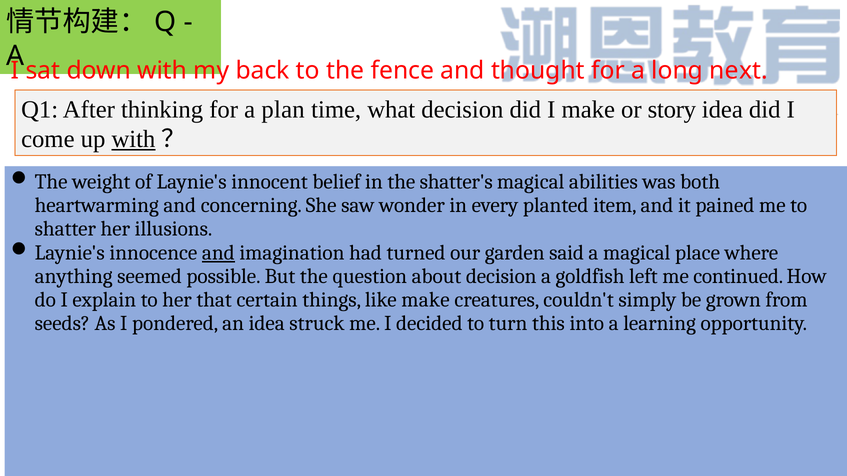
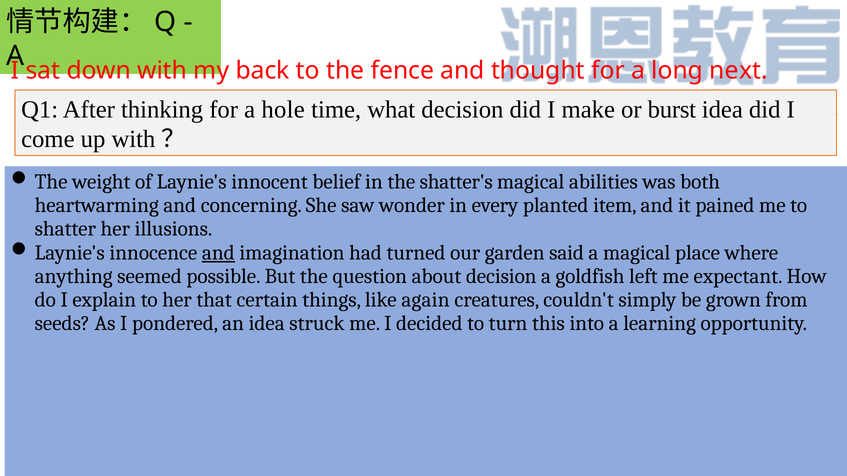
plan: plan -> hole
story: story -> burst
with at (133, 139) underline: present -> none
continued: continued -> expectant
like make: make -> again
